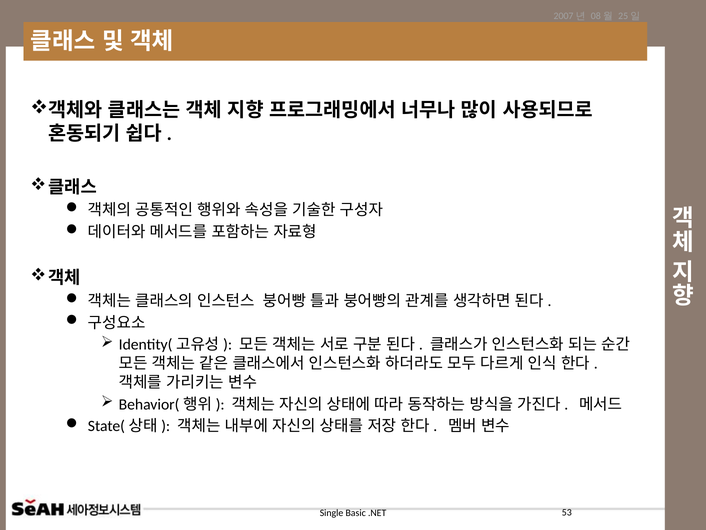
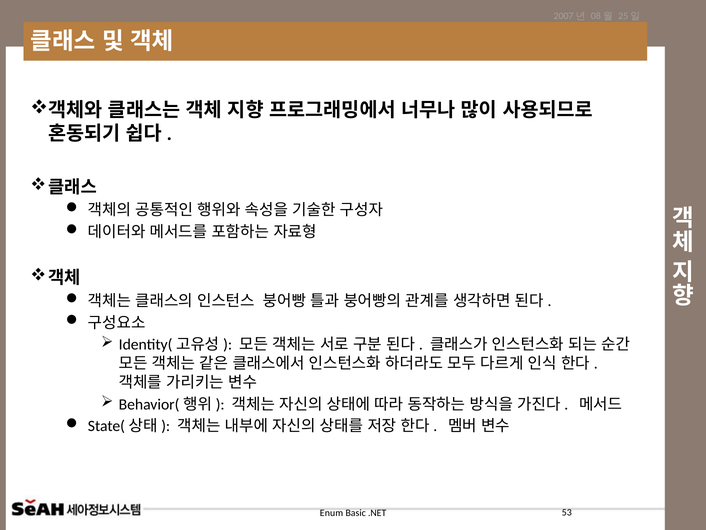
Single: Single -> Enum
